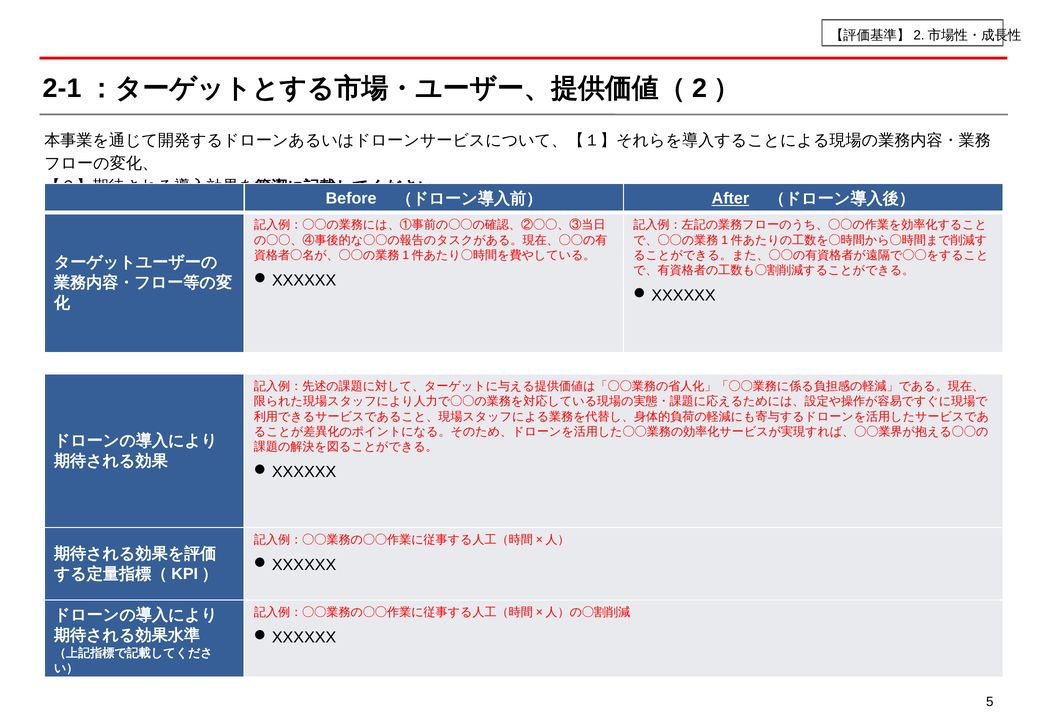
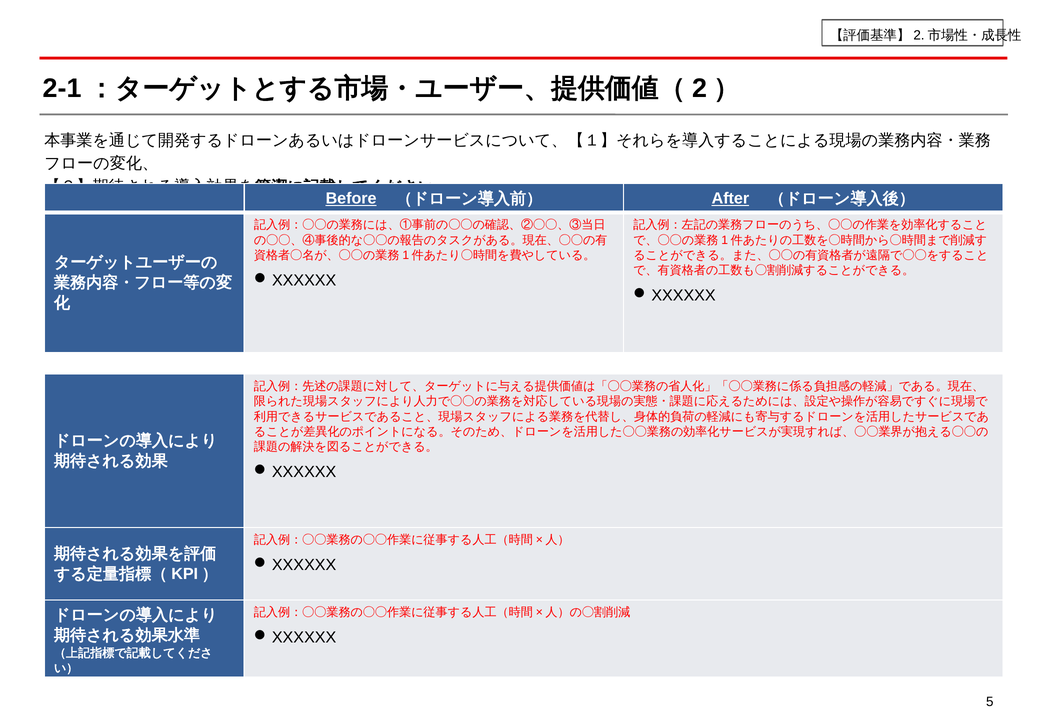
Before underline: none -> present
